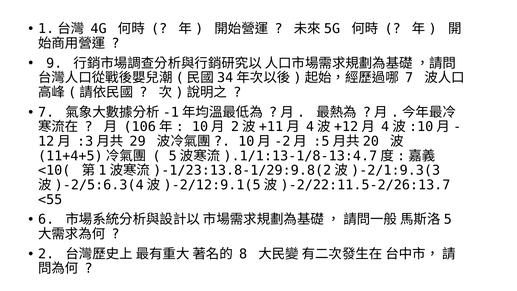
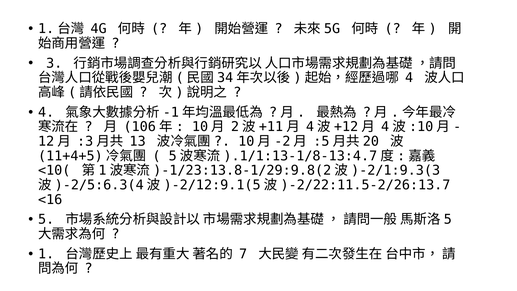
9: 9 -> 3
7 at (409, 78): 7 -> 4
7 at (46, 112): 7 -> 4
29: 29 -> 13
<55: <55 -> <16
6: 6 -> 5
2: 2 -> 1
8: 8 -> 7
